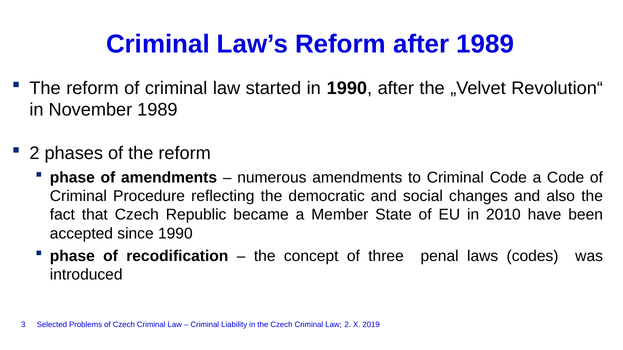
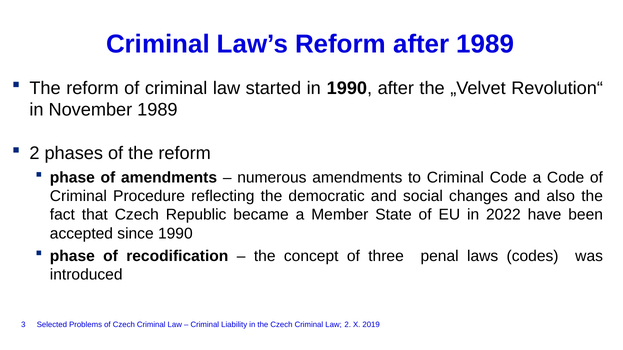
2010: 2010 -> 2022
